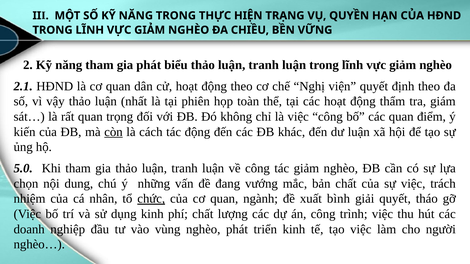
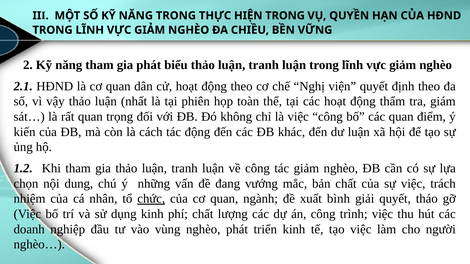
HIỆN TRẠNG: TRẠNG -> TRONG
còn underline: present -> none
5.0: 5.0 -> 1.2
